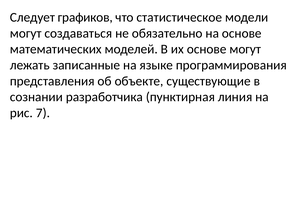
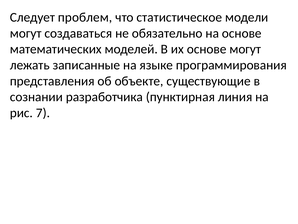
графиков: графиков -> проблем
